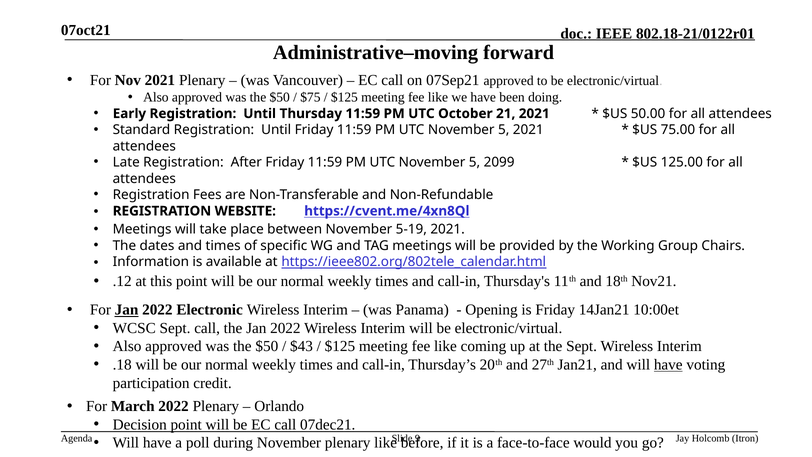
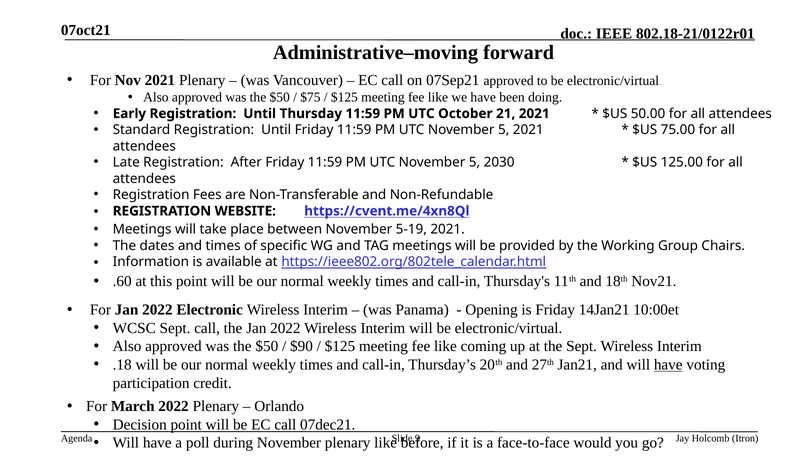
2099: 2099 -> 2030
.12: .12 -> .60
Jan at (127, 310) underline: present -> none
$43: $43 -> $90
